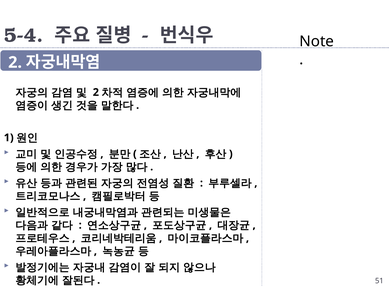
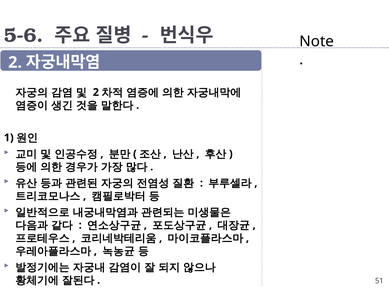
5-4: 5-4 -> 5-6
